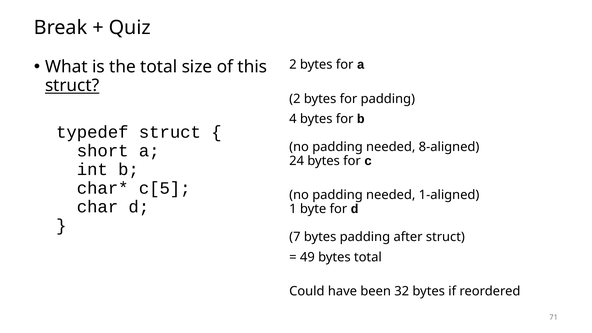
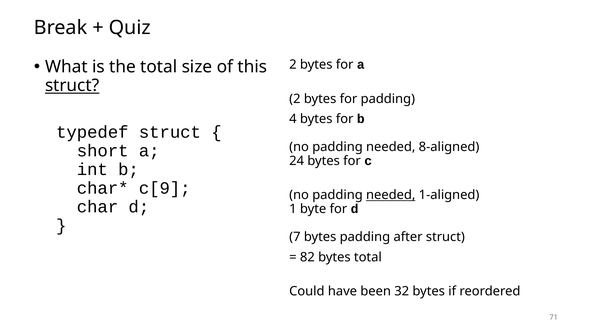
c[5: c[5 -> c[9
needed at (391, 195) underline: none -> present
49: 49 -> 82
